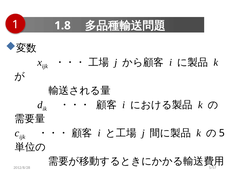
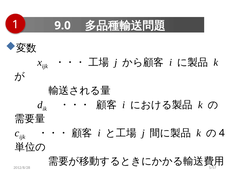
1.8: 1.8 -> 9.0
5: 5 -> 4
